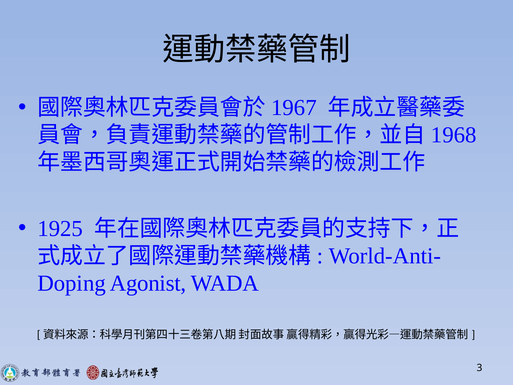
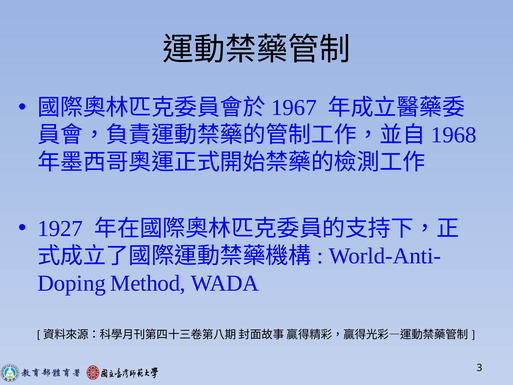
1925: 1925 -> 1927
Agonist: Agonist -> Method
